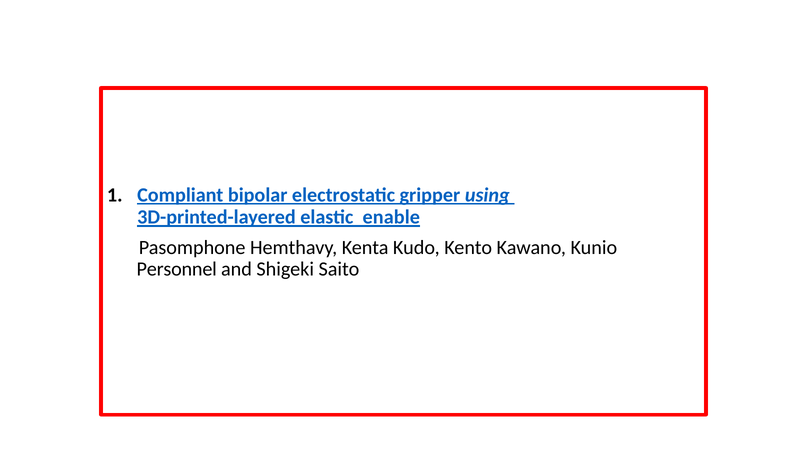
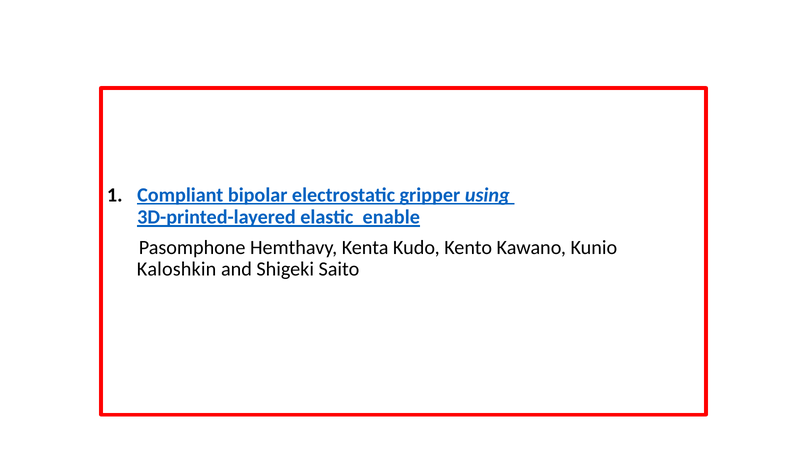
Personnel: Personnel -> Kaloshkin
